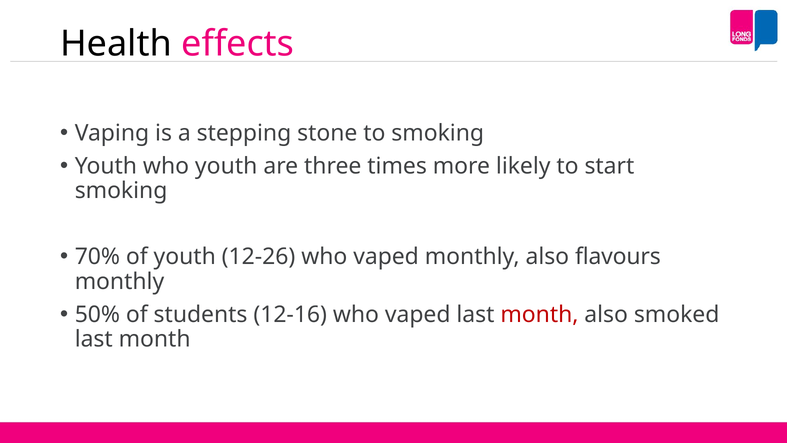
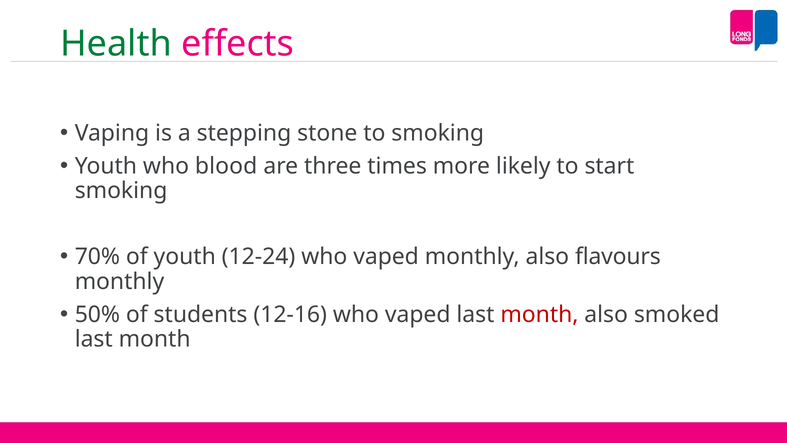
Health colour: black -> green
who youth: youth -> blood
12-26: 12-26 -> 12-24
